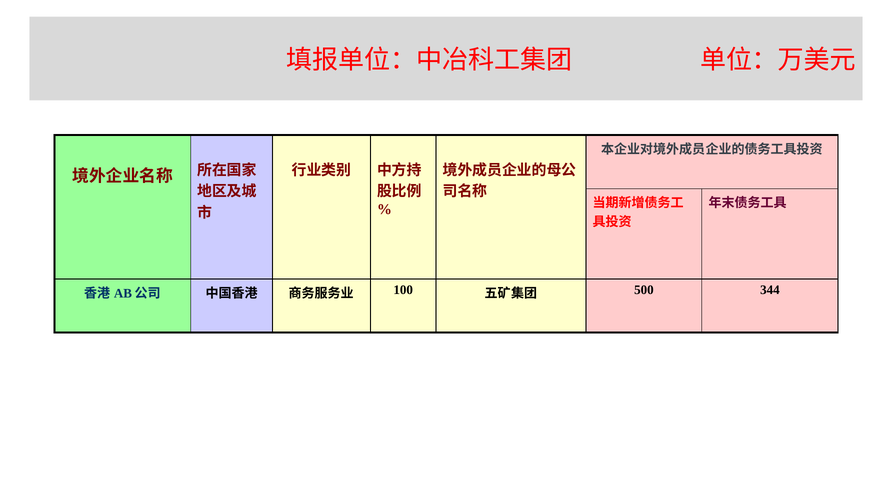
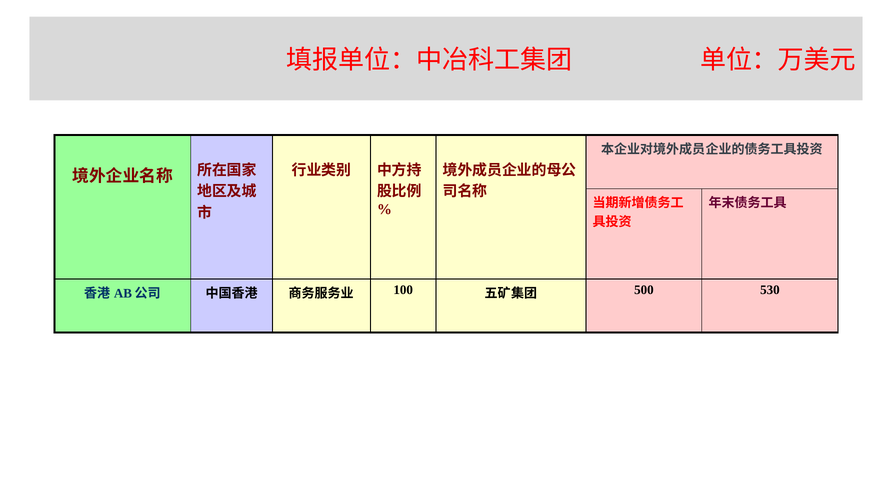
344: 344 -> 530
